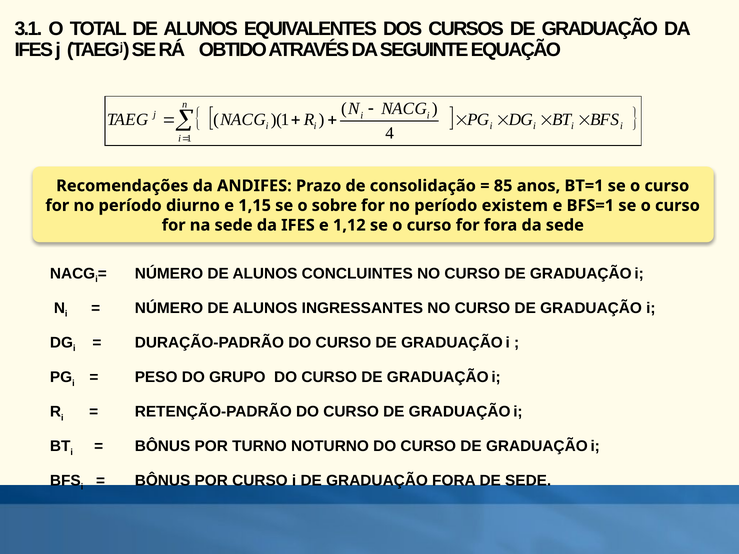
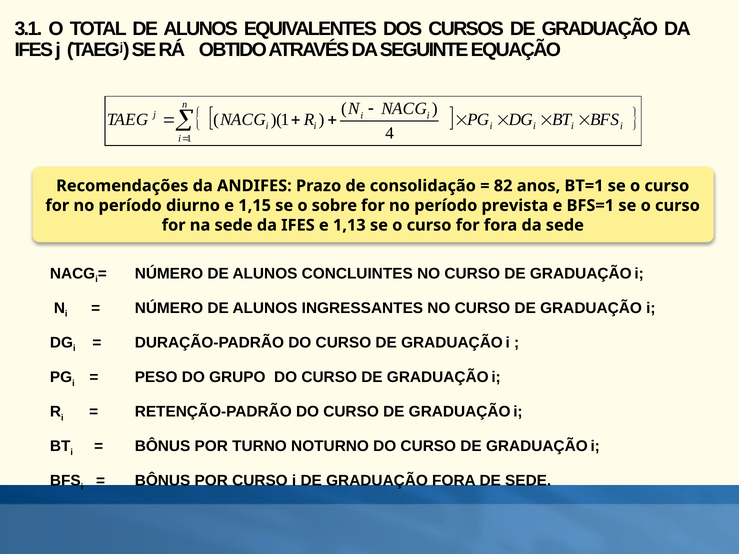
85: 85 -> 82
existem: existem -> prevista
1,12: 1,12 -> 1,13
